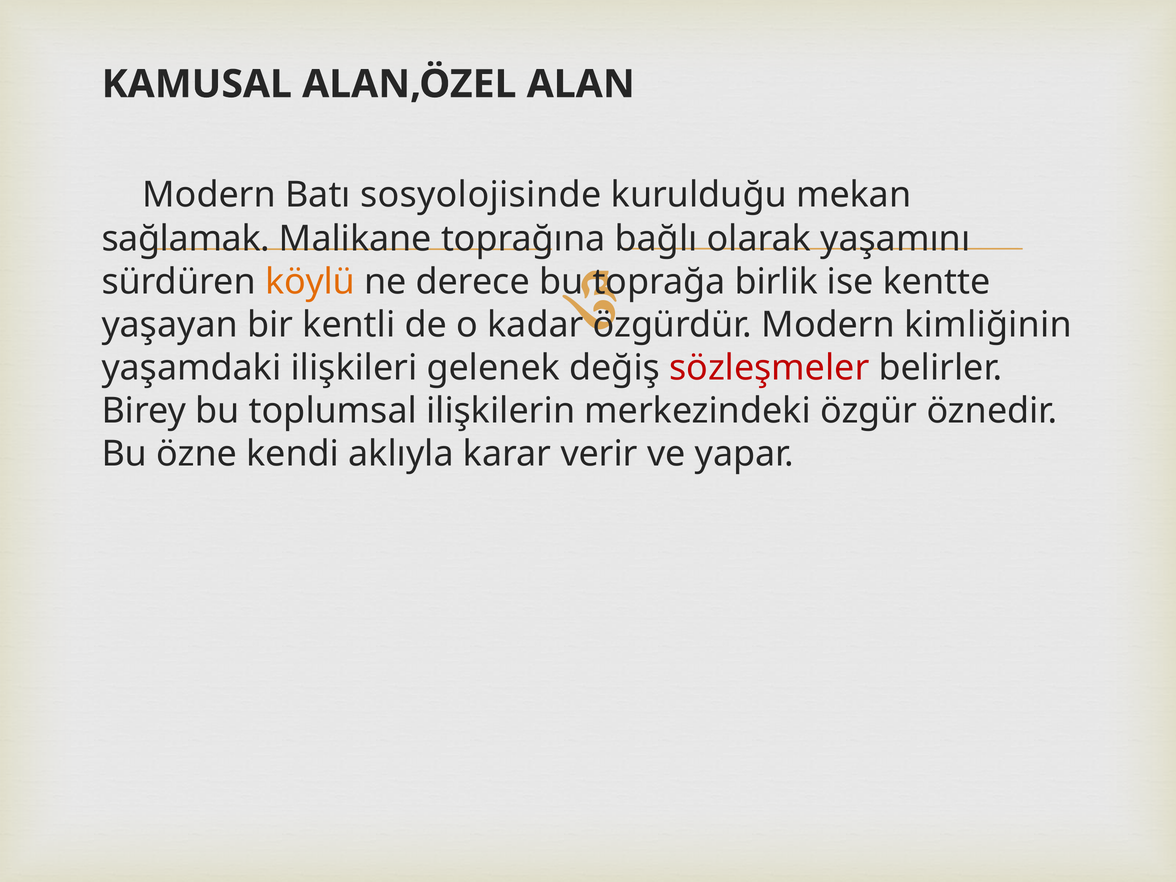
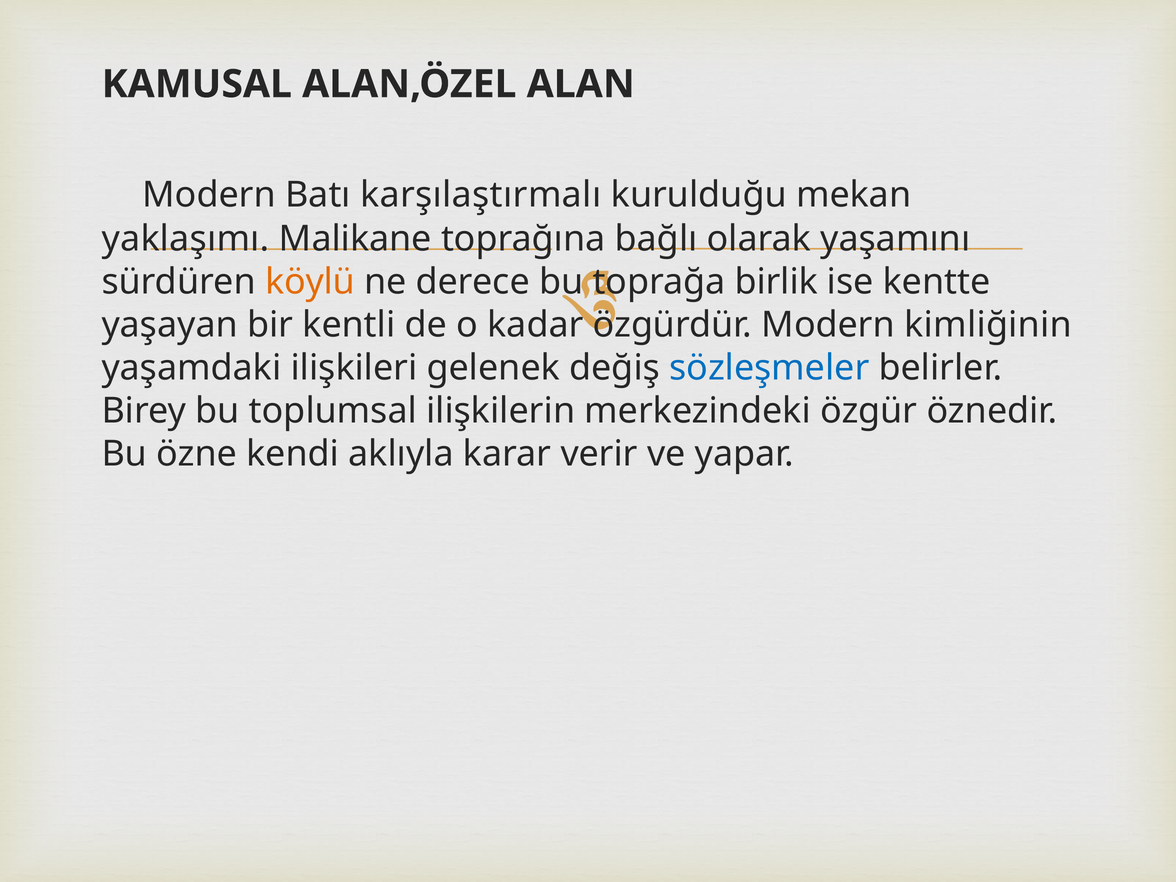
sosyolojisinde: sosyolojisinde -> karşılaştırmalı
sağlamak: sağlamak -> yaklaşımı
sözleşmeler colour: red -> blue
